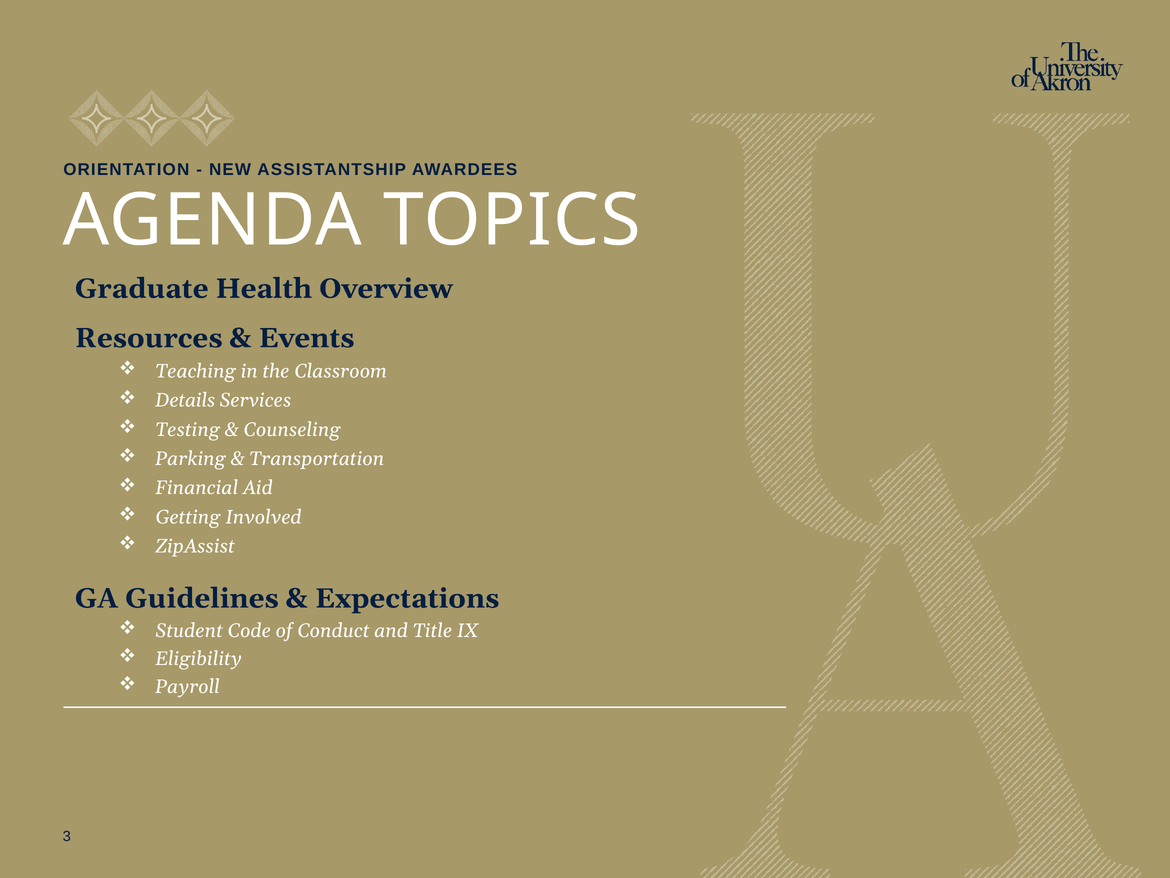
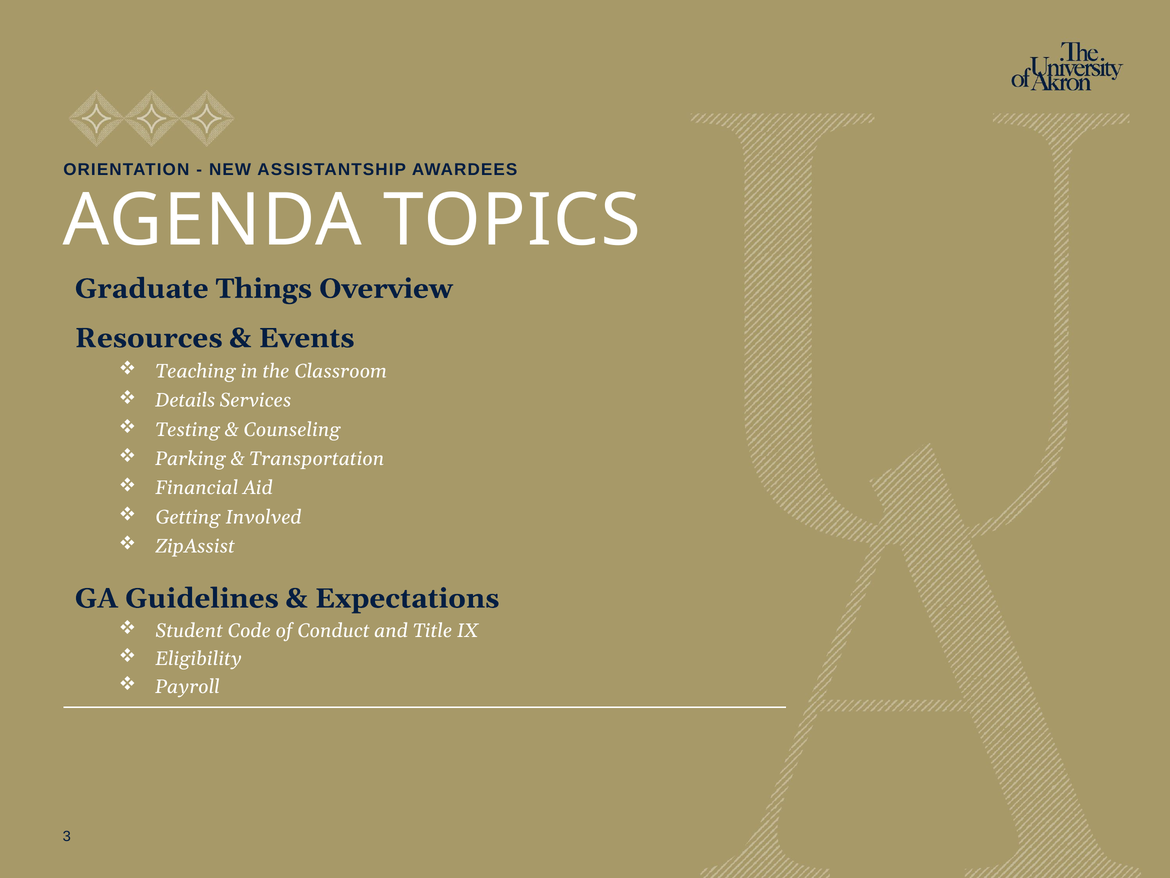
Health: Health -> Things
